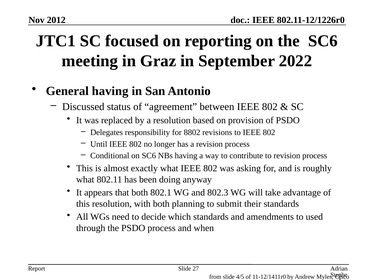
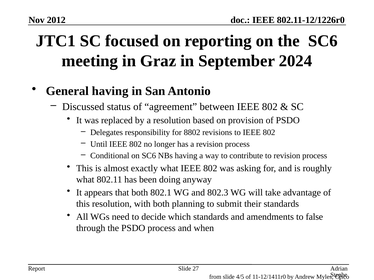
2022: 2022 -> 2024
used: used -> false
